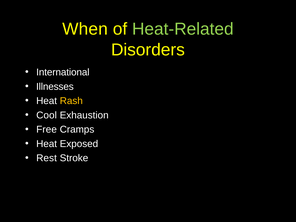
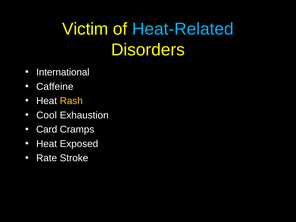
When: When -> Victim
Heat-Related colour: light green -> light blue
Illnesses: Illnesses -> Caffeine
Free: Free -> Card
Rest: Rest -> Rate
